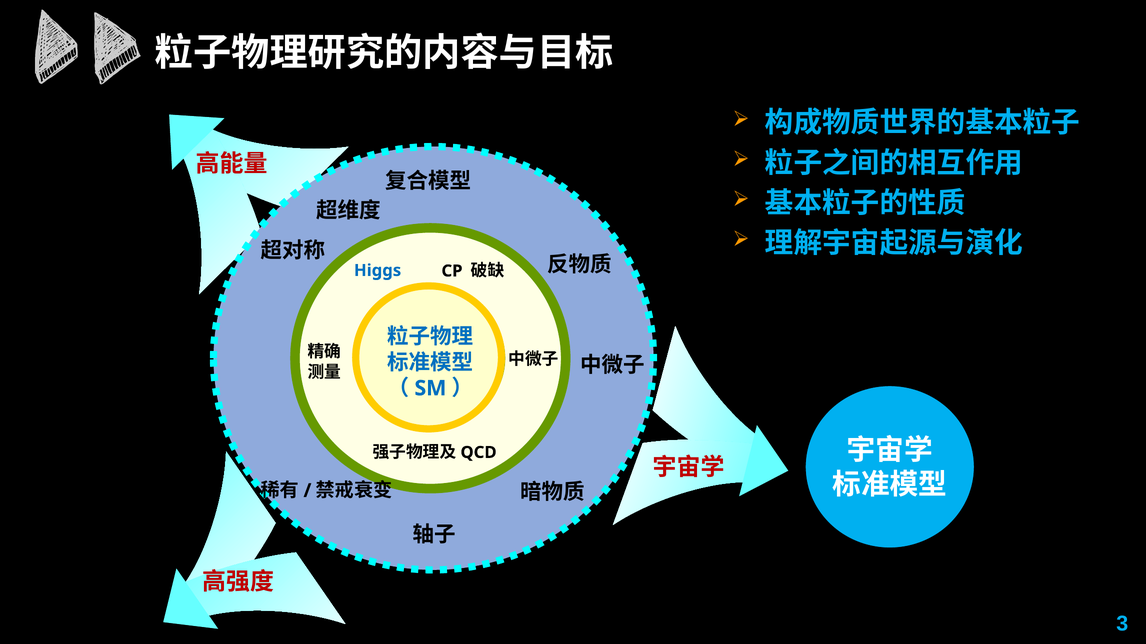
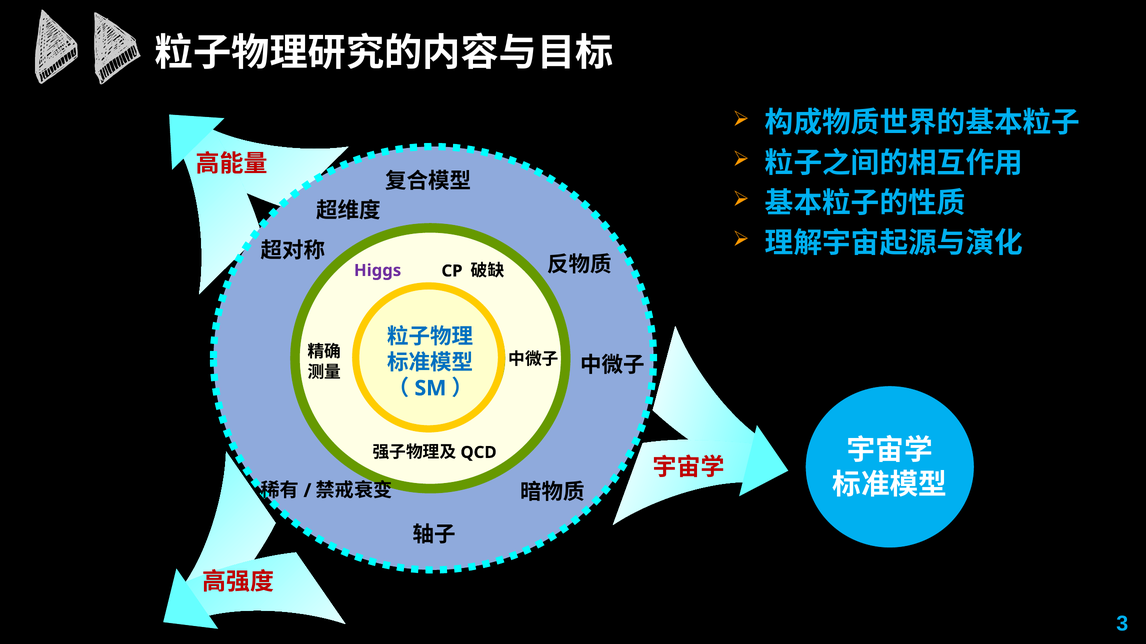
Higgs colour: blue -> purple
